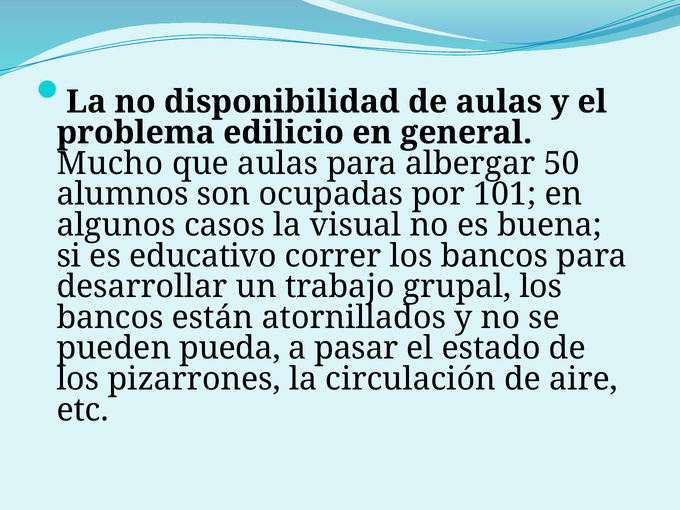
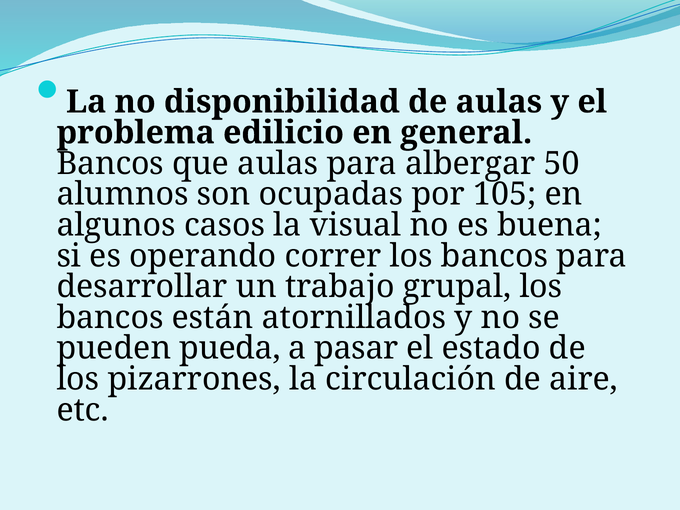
Mucho at (110, 163): Mucho -> Bancos
101: 101 -> 105
educativo: educativo -> operando
